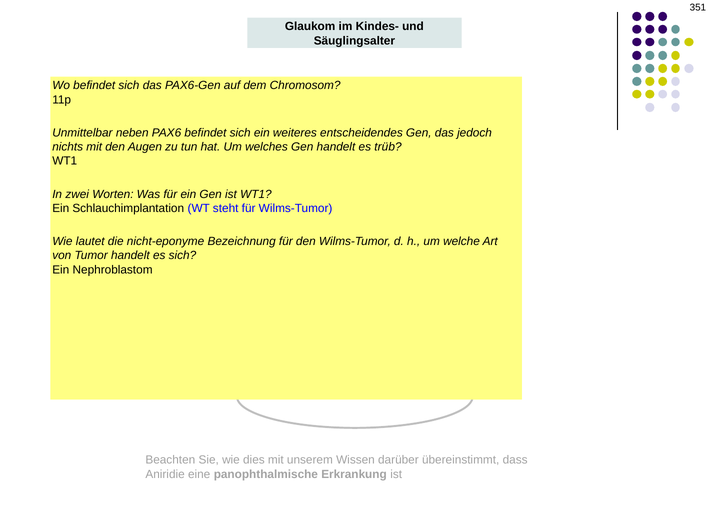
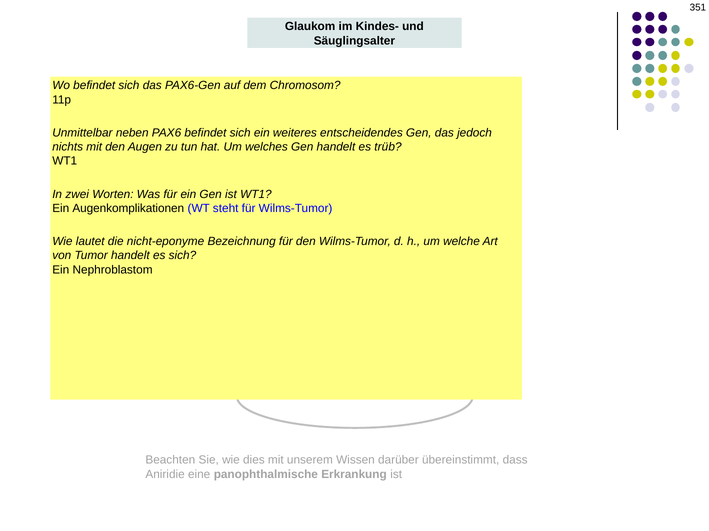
Schlauchimplantation: Schlauchimplantation -> Augenkomplikationen
